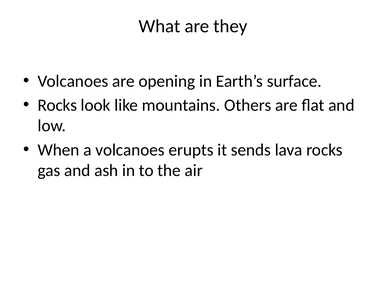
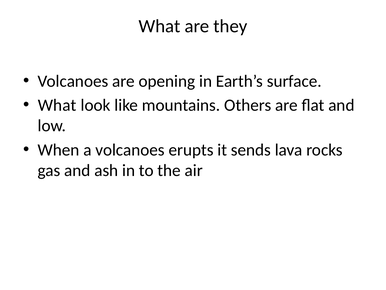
Rocks at (57, 105): Rocks -> What
